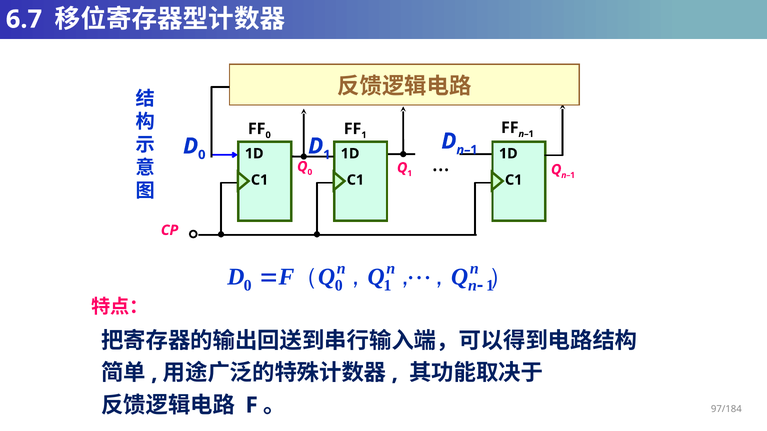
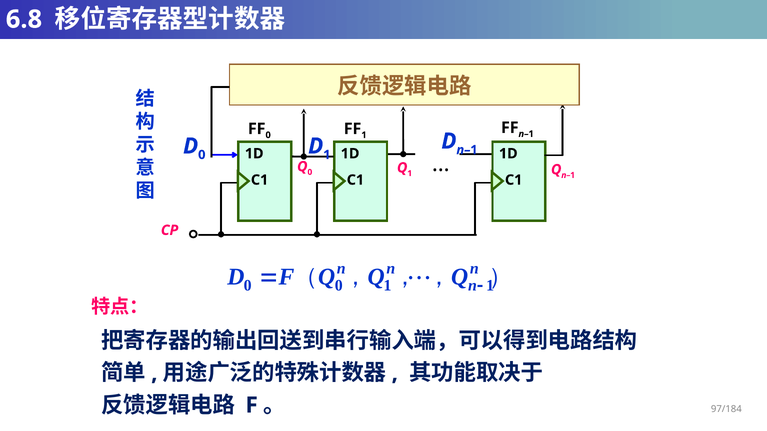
6.7: 6.7 -> 6.8
